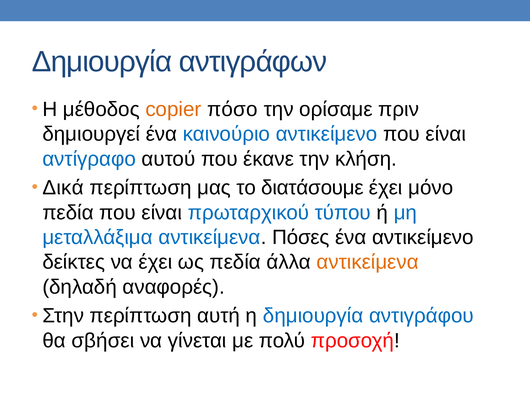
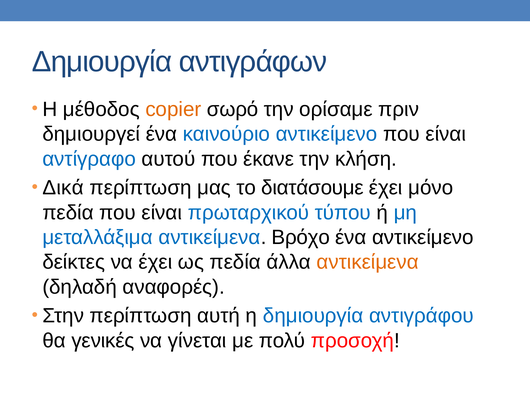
πόσο: πόσο -> σωρό
Πόσες: Πόσες -> Βρόχο
σβήσει: σβήσει -> γενικές
